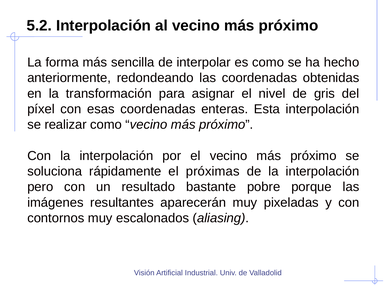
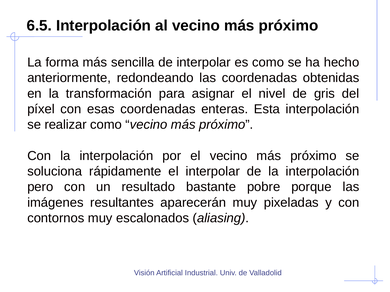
5.2: 5.2 -> 6.5
el próximas: próximas -> interpolar
